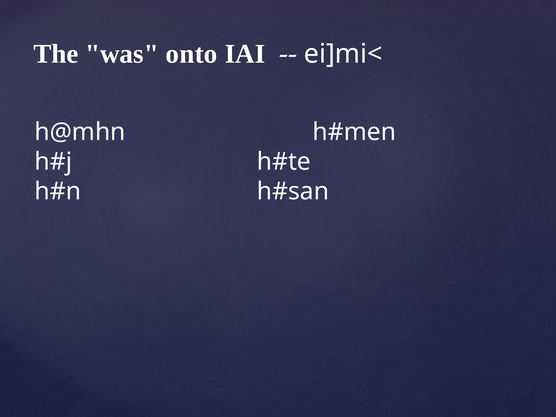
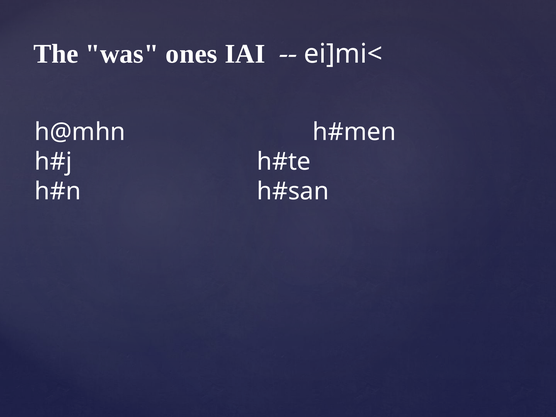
onto: onto -> ones
